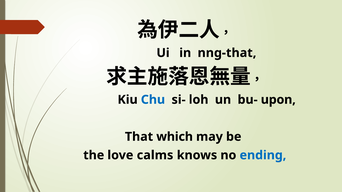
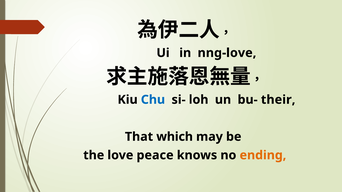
nng-that: nng-that -> nng-love
upon: upon -> their
calms: calms -> peace
ending colour: blue -> orange
